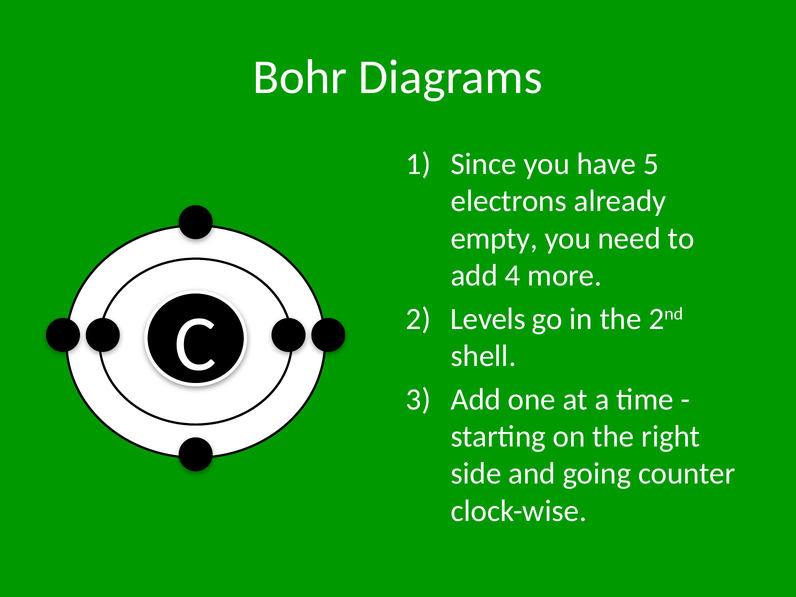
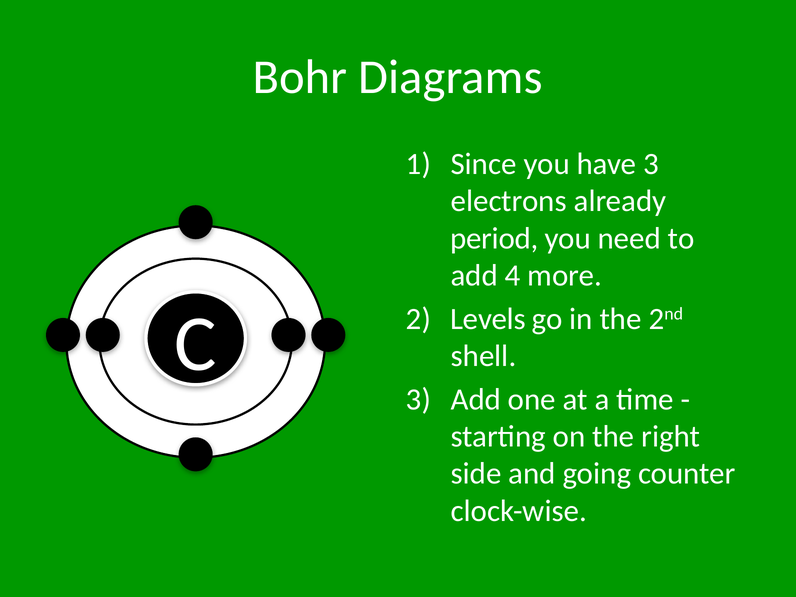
have 5: 5 -> 3
empty: empty -> period
